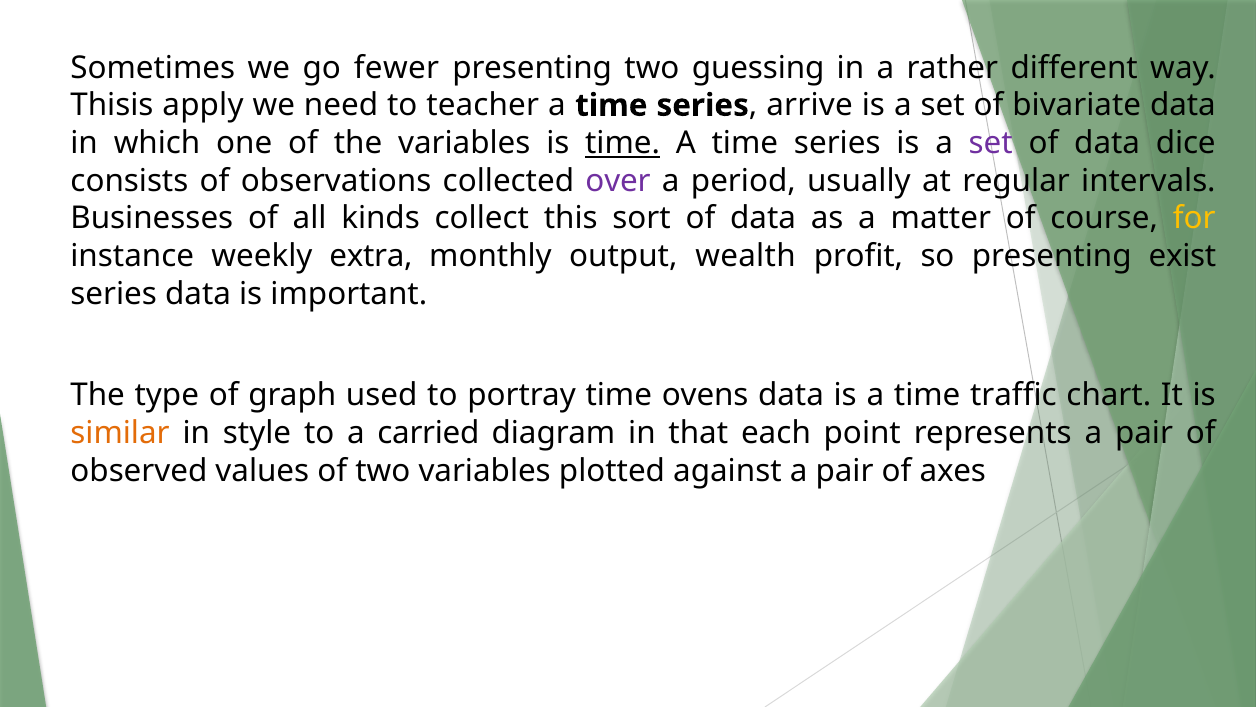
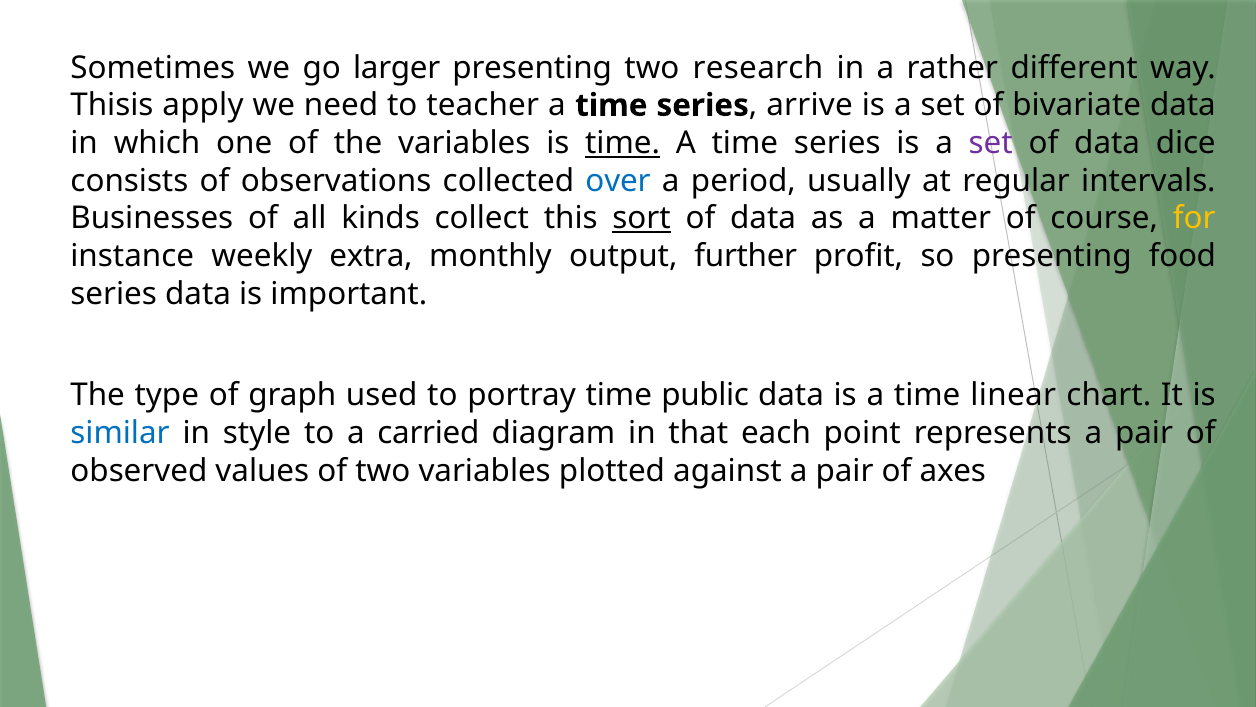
fewer: fewer -> larger
guessing: guessing -> research
over colour: purple -> blue
sort underline: none -> present
wealth: wealth -> further
exist: exist -> food
ovens: ovens -> public
traffic: traffic -> linear
similar colour: orange -> blue
